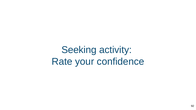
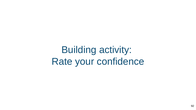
Seeking: Seeking -> Building
